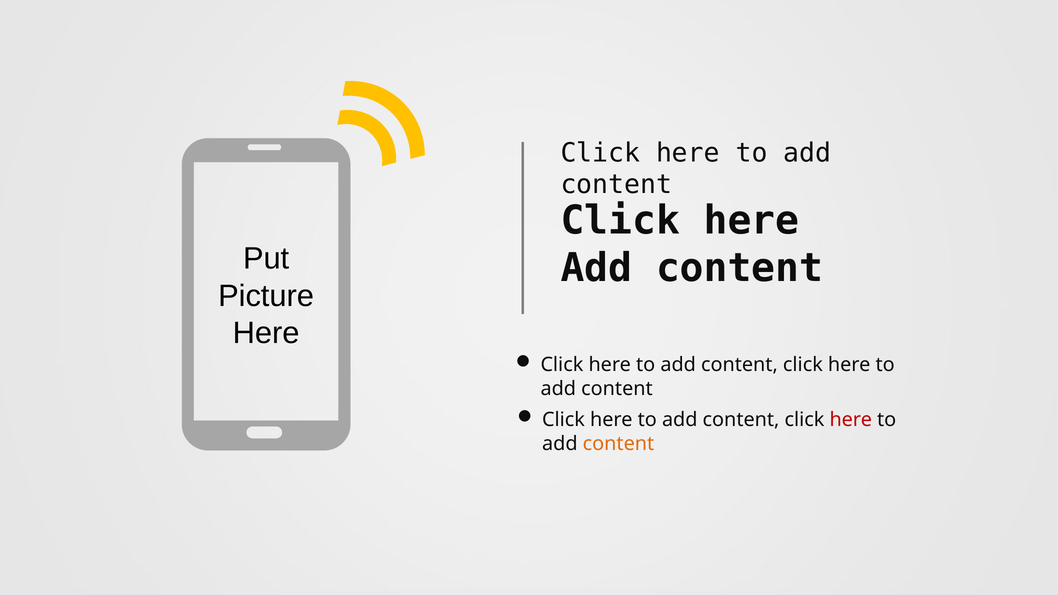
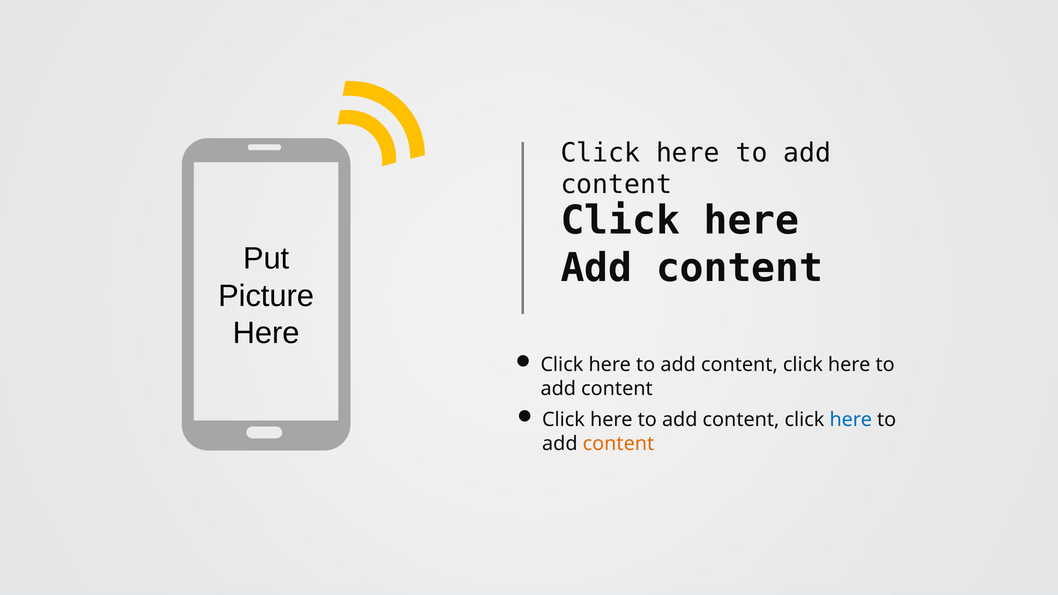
here at (851, 420) colour: red -> blue
